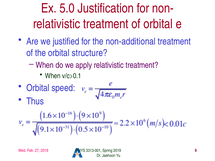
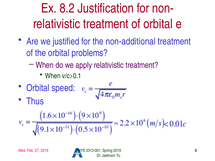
5.0: 5.0 -> 8.2
structure: structure -> problems
